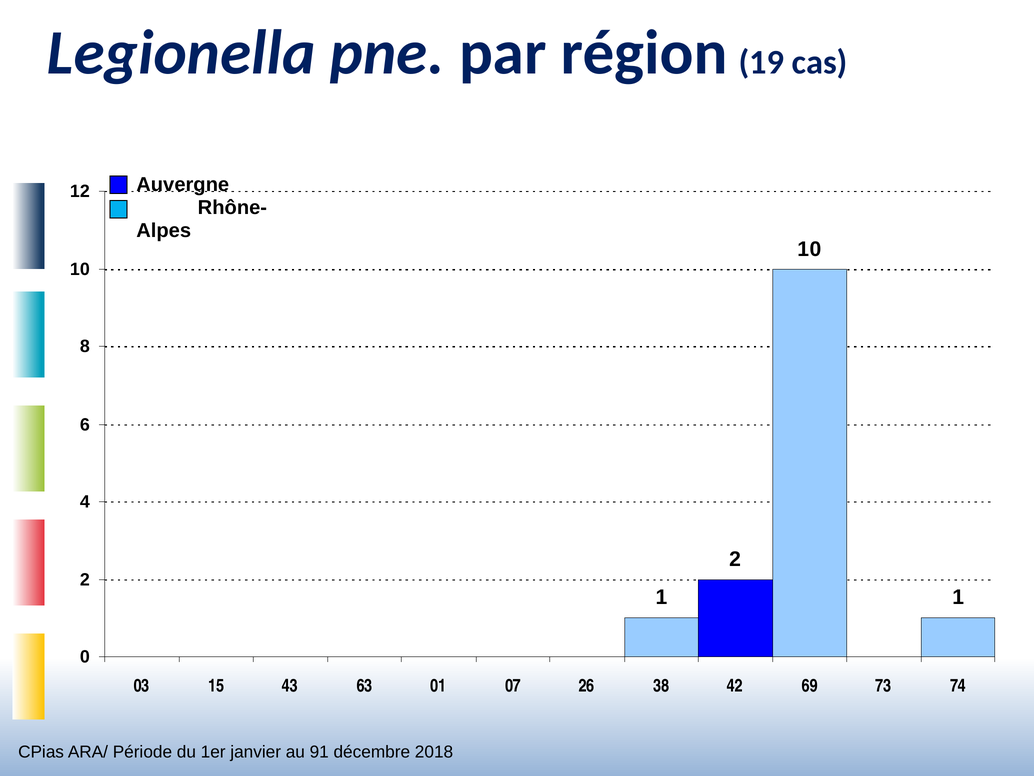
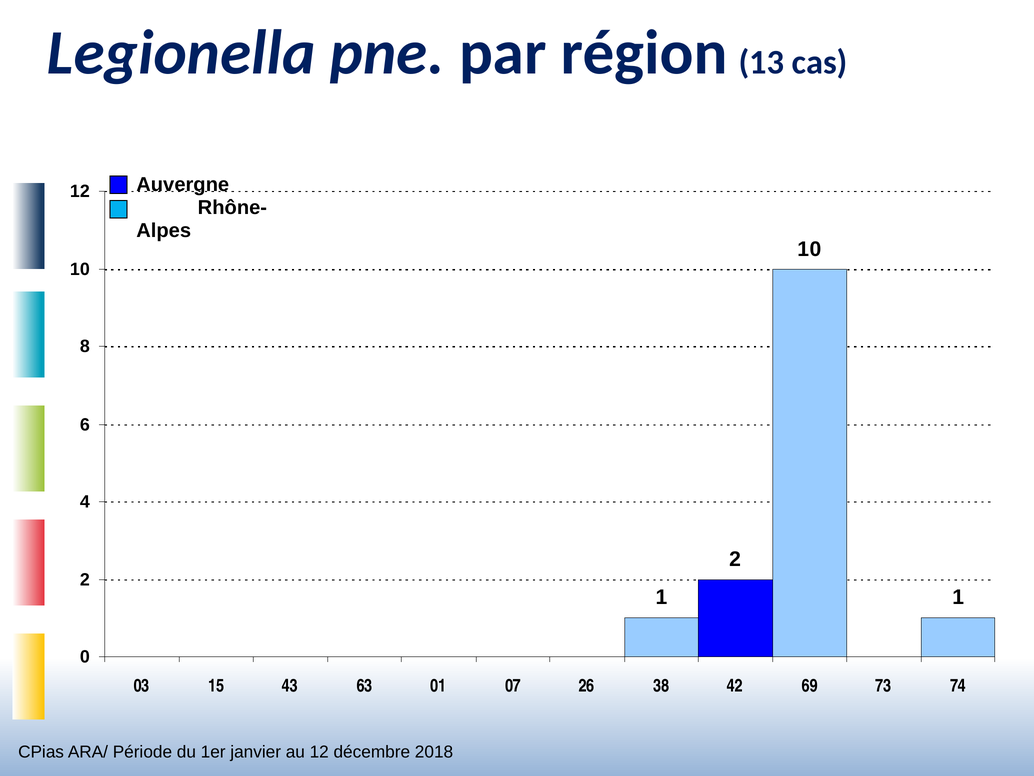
19: 19 -> 13
au 91: 91 -> 12
